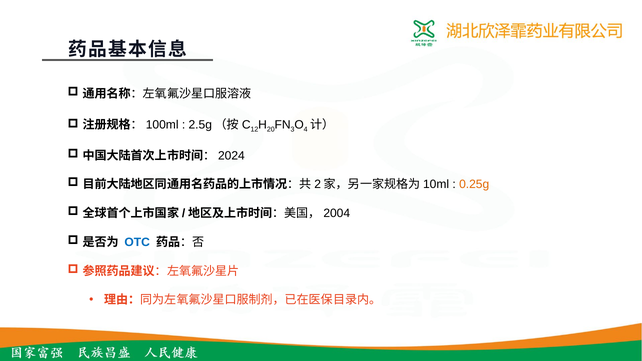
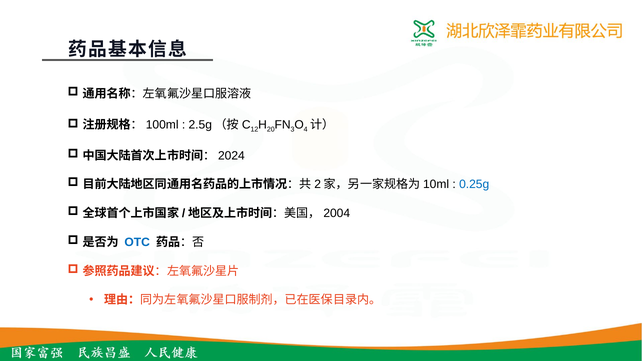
0.25g colour: orange -> blue
